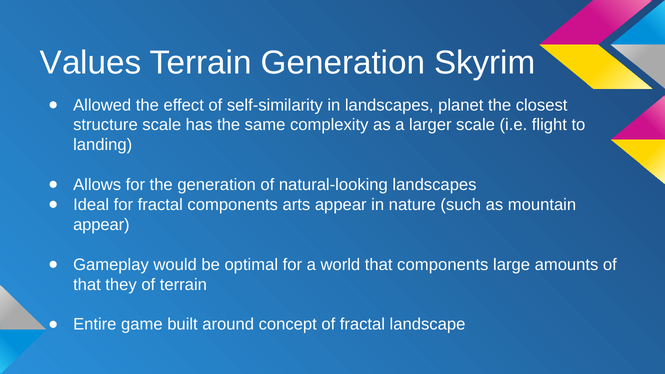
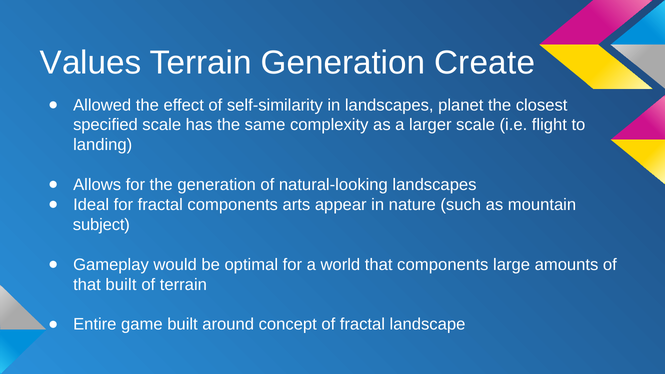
Skyrim: Skyrim -> Create
structure: structure -> specified
appear at (101, 225): appear -> subject
that they: they -> built
